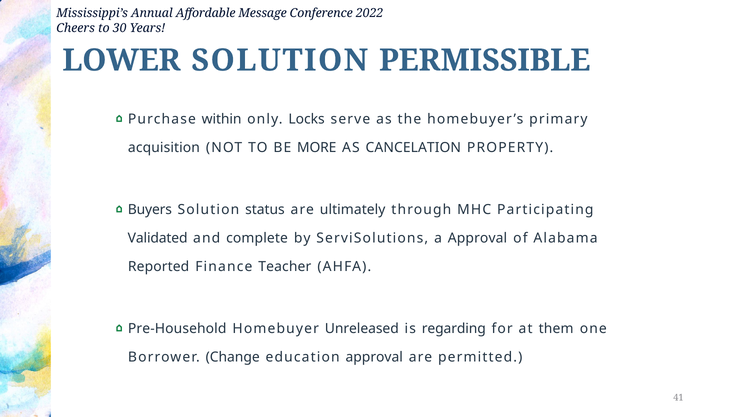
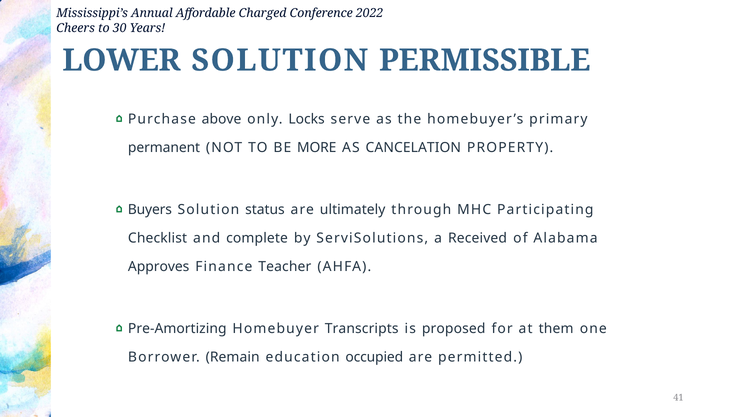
Message: Message -> Charged
within: within -> above
acquisition: acquisition -> permanent
Validated: Validated -> Checklist
a Approval: Approval -> Received
Reported: Reported -> Approves
Pre-Household: Pre-Household -> Pre-Amortizing
Unreleased: Unreleased -> Transcripts
regarding: regarding -> proposed
Change: Change -> Remain
education approval: approval -> occupied
